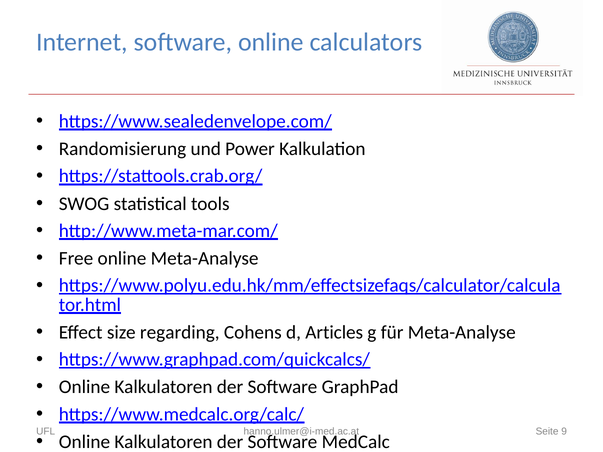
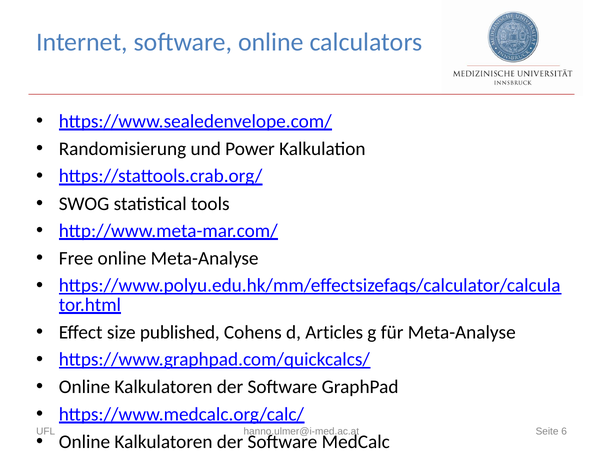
regarding: regarding -> published
9: 9 -> 6
